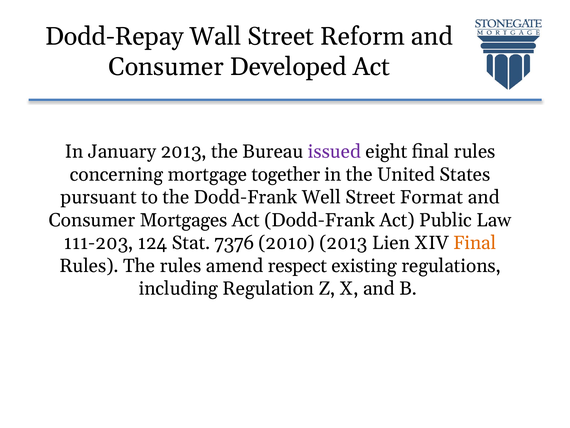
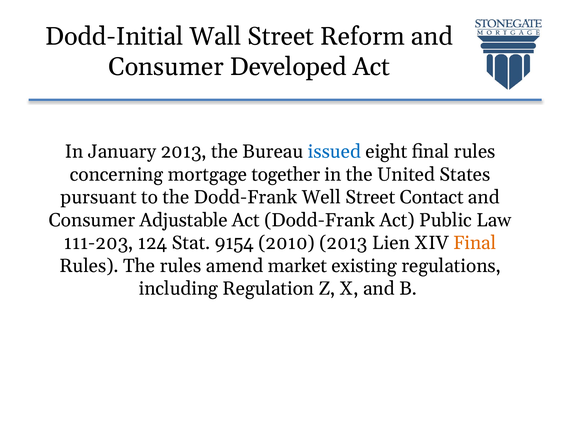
Dodd-Repay: Dodd-Repay -> Dodd-Initial
issued colour: purple -> blue
Format: Format -> Contact
Mortgages: Mortgages -> Adjustable
7376: 7376 -> 9154
respect: respect -> market
